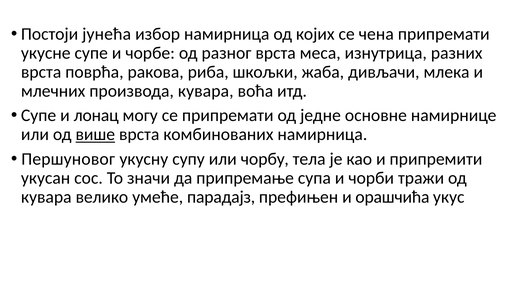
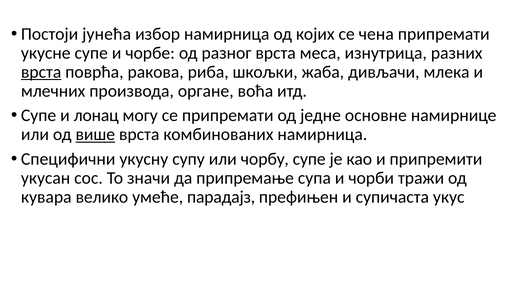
врста at (41, 72) underline: none -> present
производа кувара: кувара -> органе
Першуновог: Першуновог -> Специфични
чорбу тела: тела -> супе
орашчића: орашчића -> супичаста
